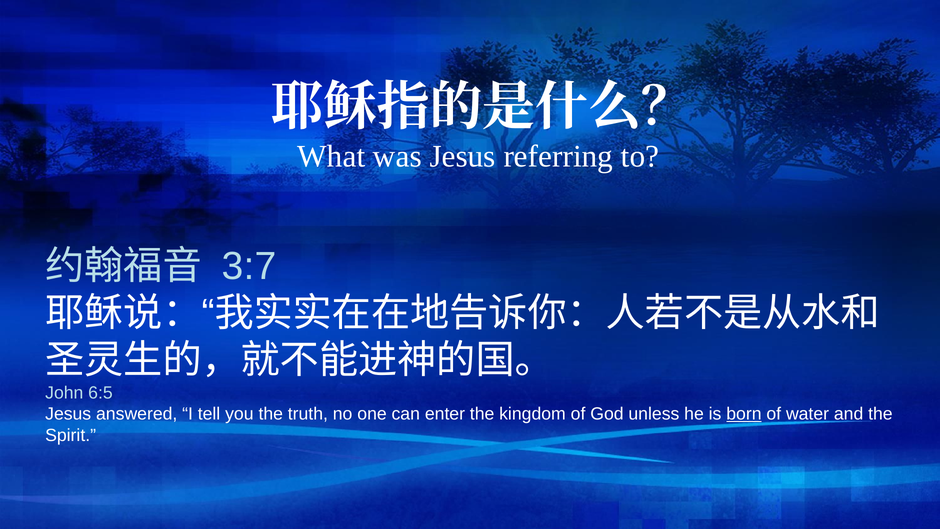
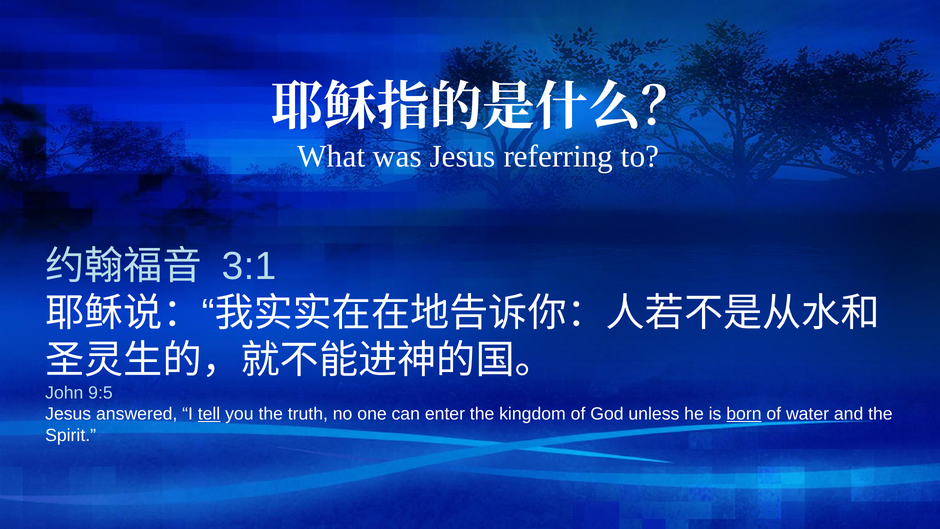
3:7: 3:7 -> 3:1
6:5: 6:5 -> 9:5
tell underline: none -> present
